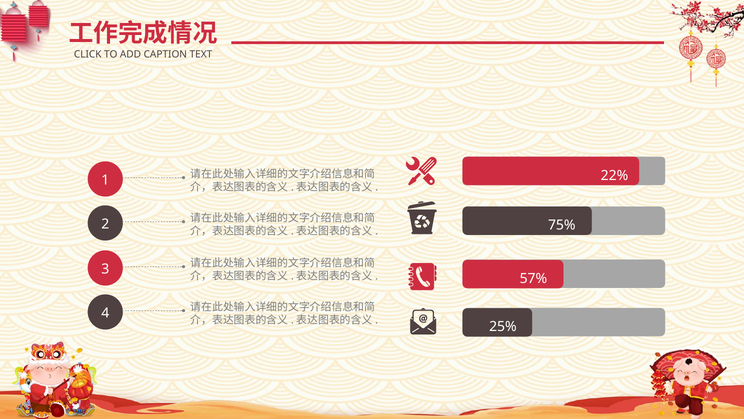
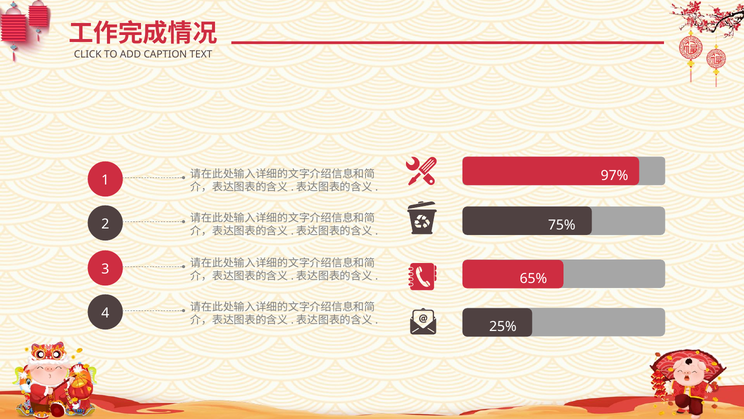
22%: 22% -> 97%
57%: 57% -> 65%
